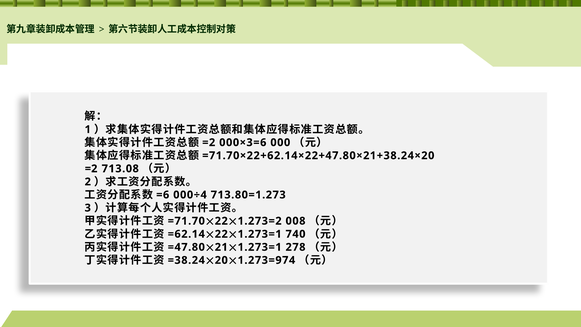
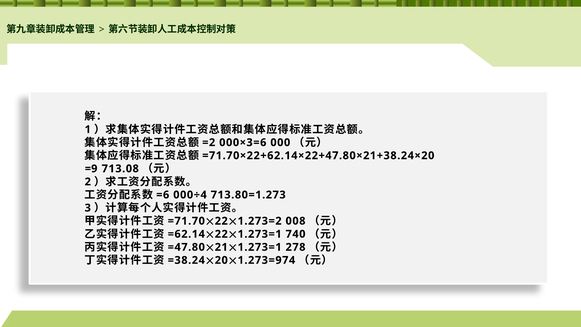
=2 at (91, 169): =2 -> =9
